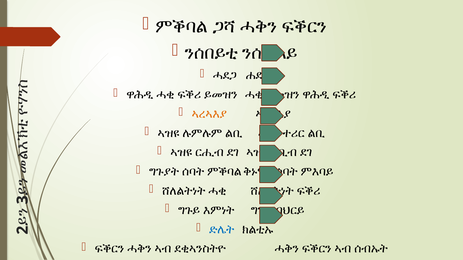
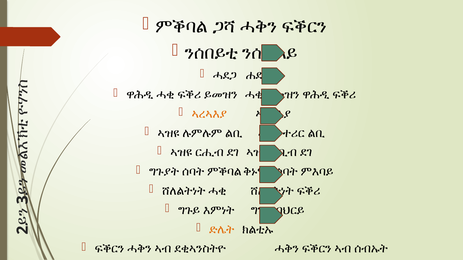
ድሌት colour: blue -> orange
